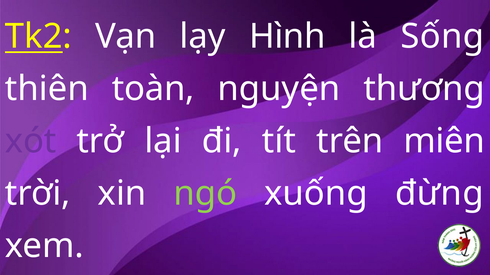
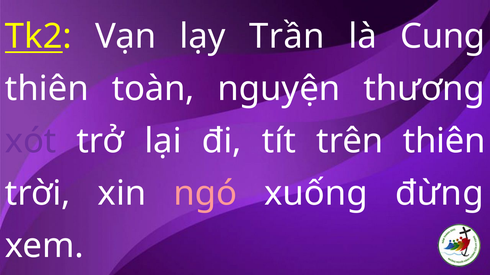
Hình: Hình -> Trần
Sống: Sống -> Cung
trên miên: miên -> thiên
ngó colour: light green -> pink
